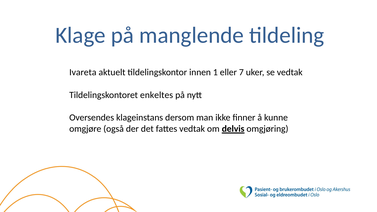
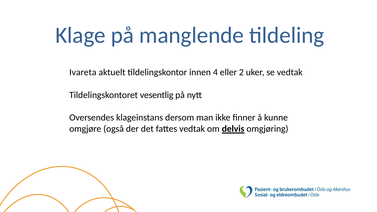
1: 1 -> 4
7: 7 -> 2
enkeltes: enkeltes -> vesentlig
